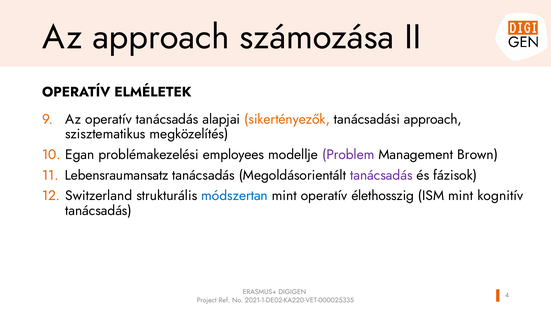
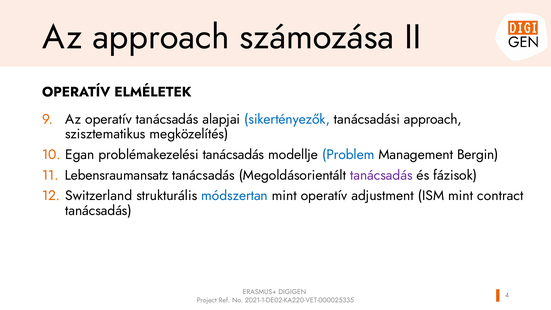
sikertényezők colour: orange -> blue
problémakezelési employees: employees -> tanácsadás
Problem colour: purple -> blue
Brown: Brown -> Bergin
élethosszig: élethosszig -> adjustment
kognitív: kognitív -> contract
